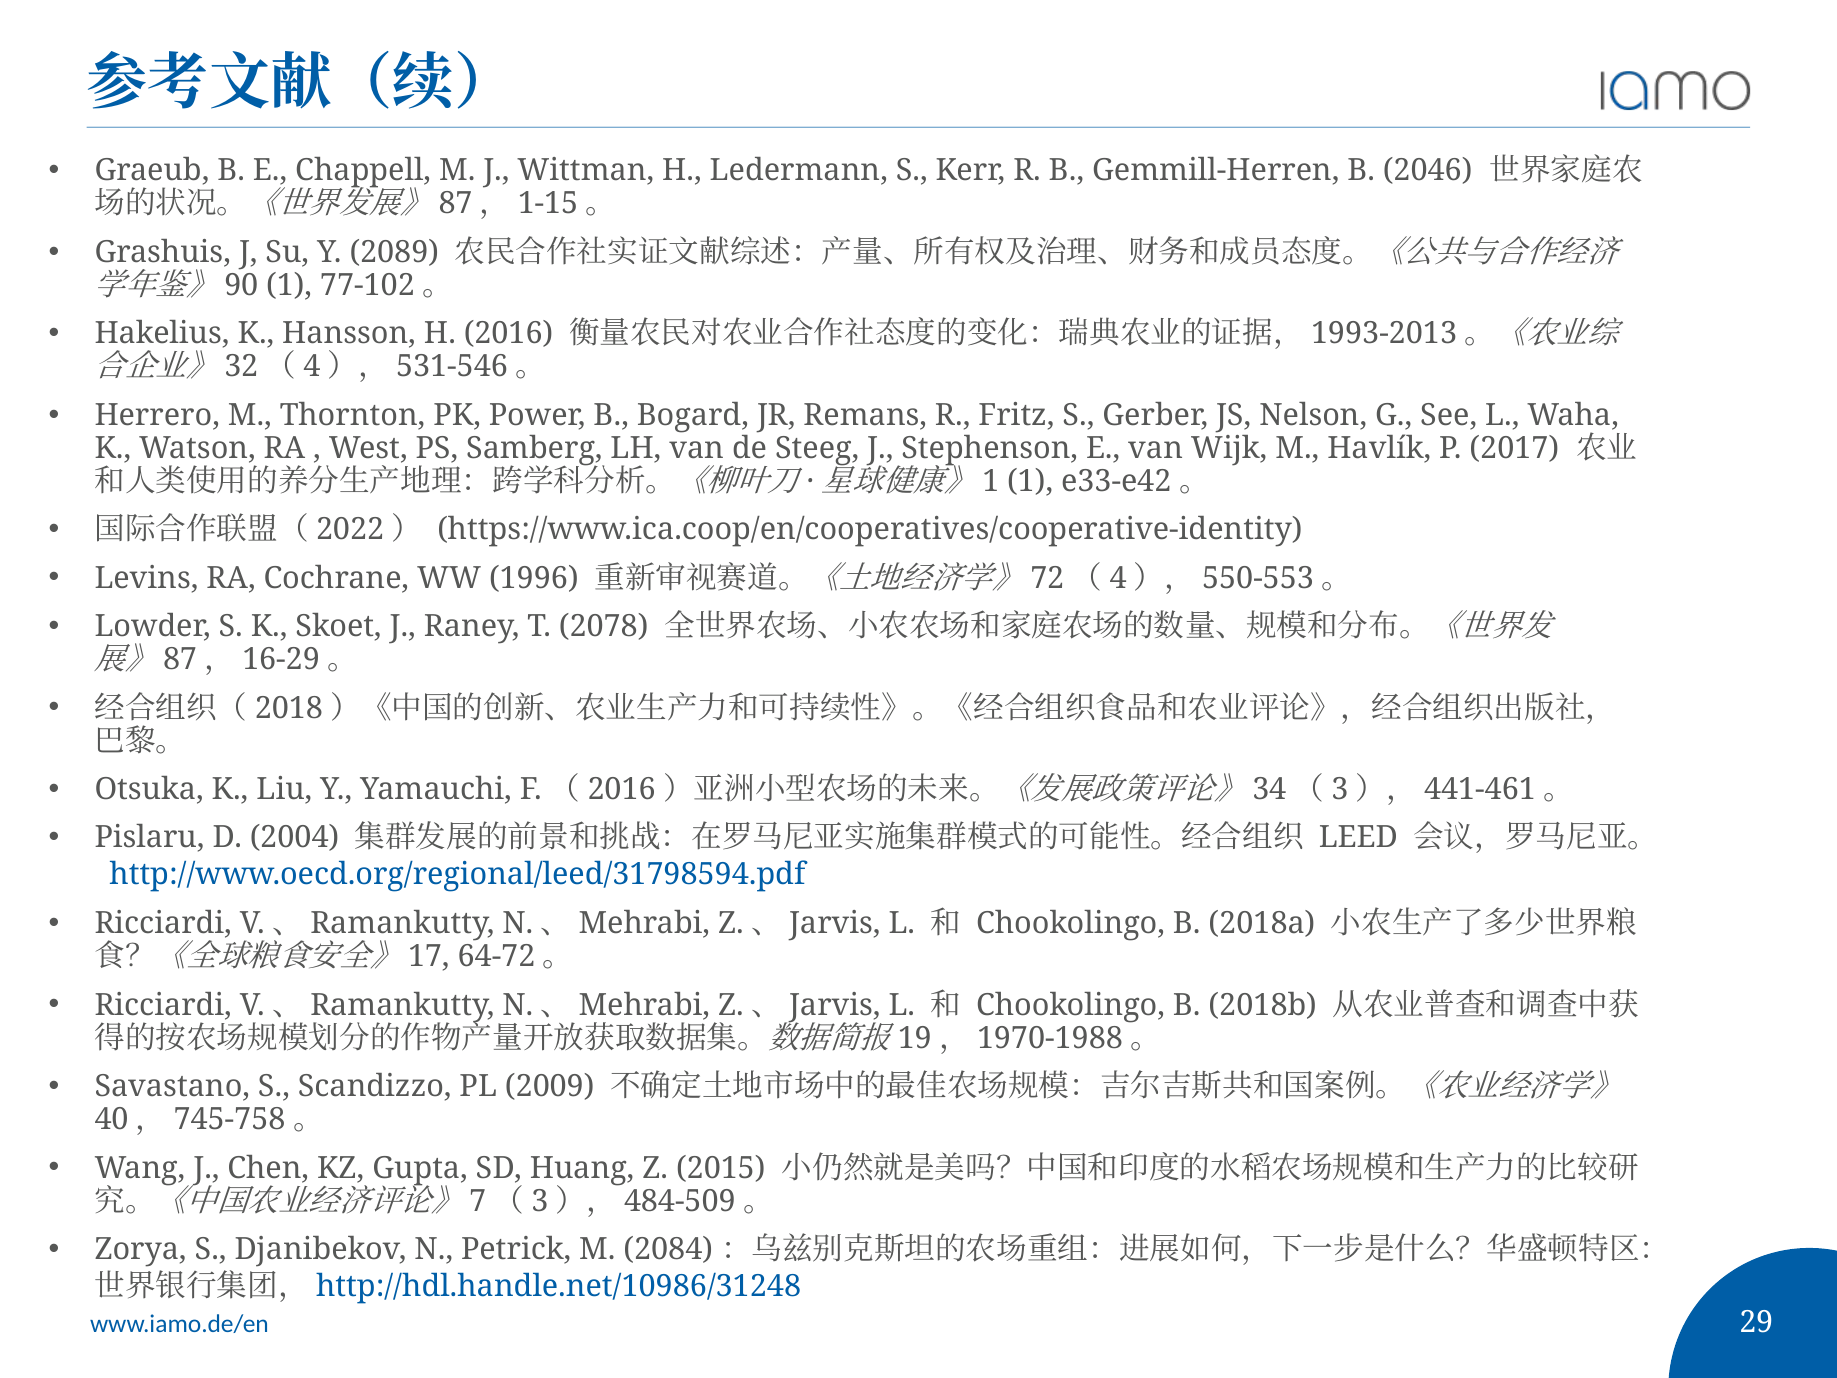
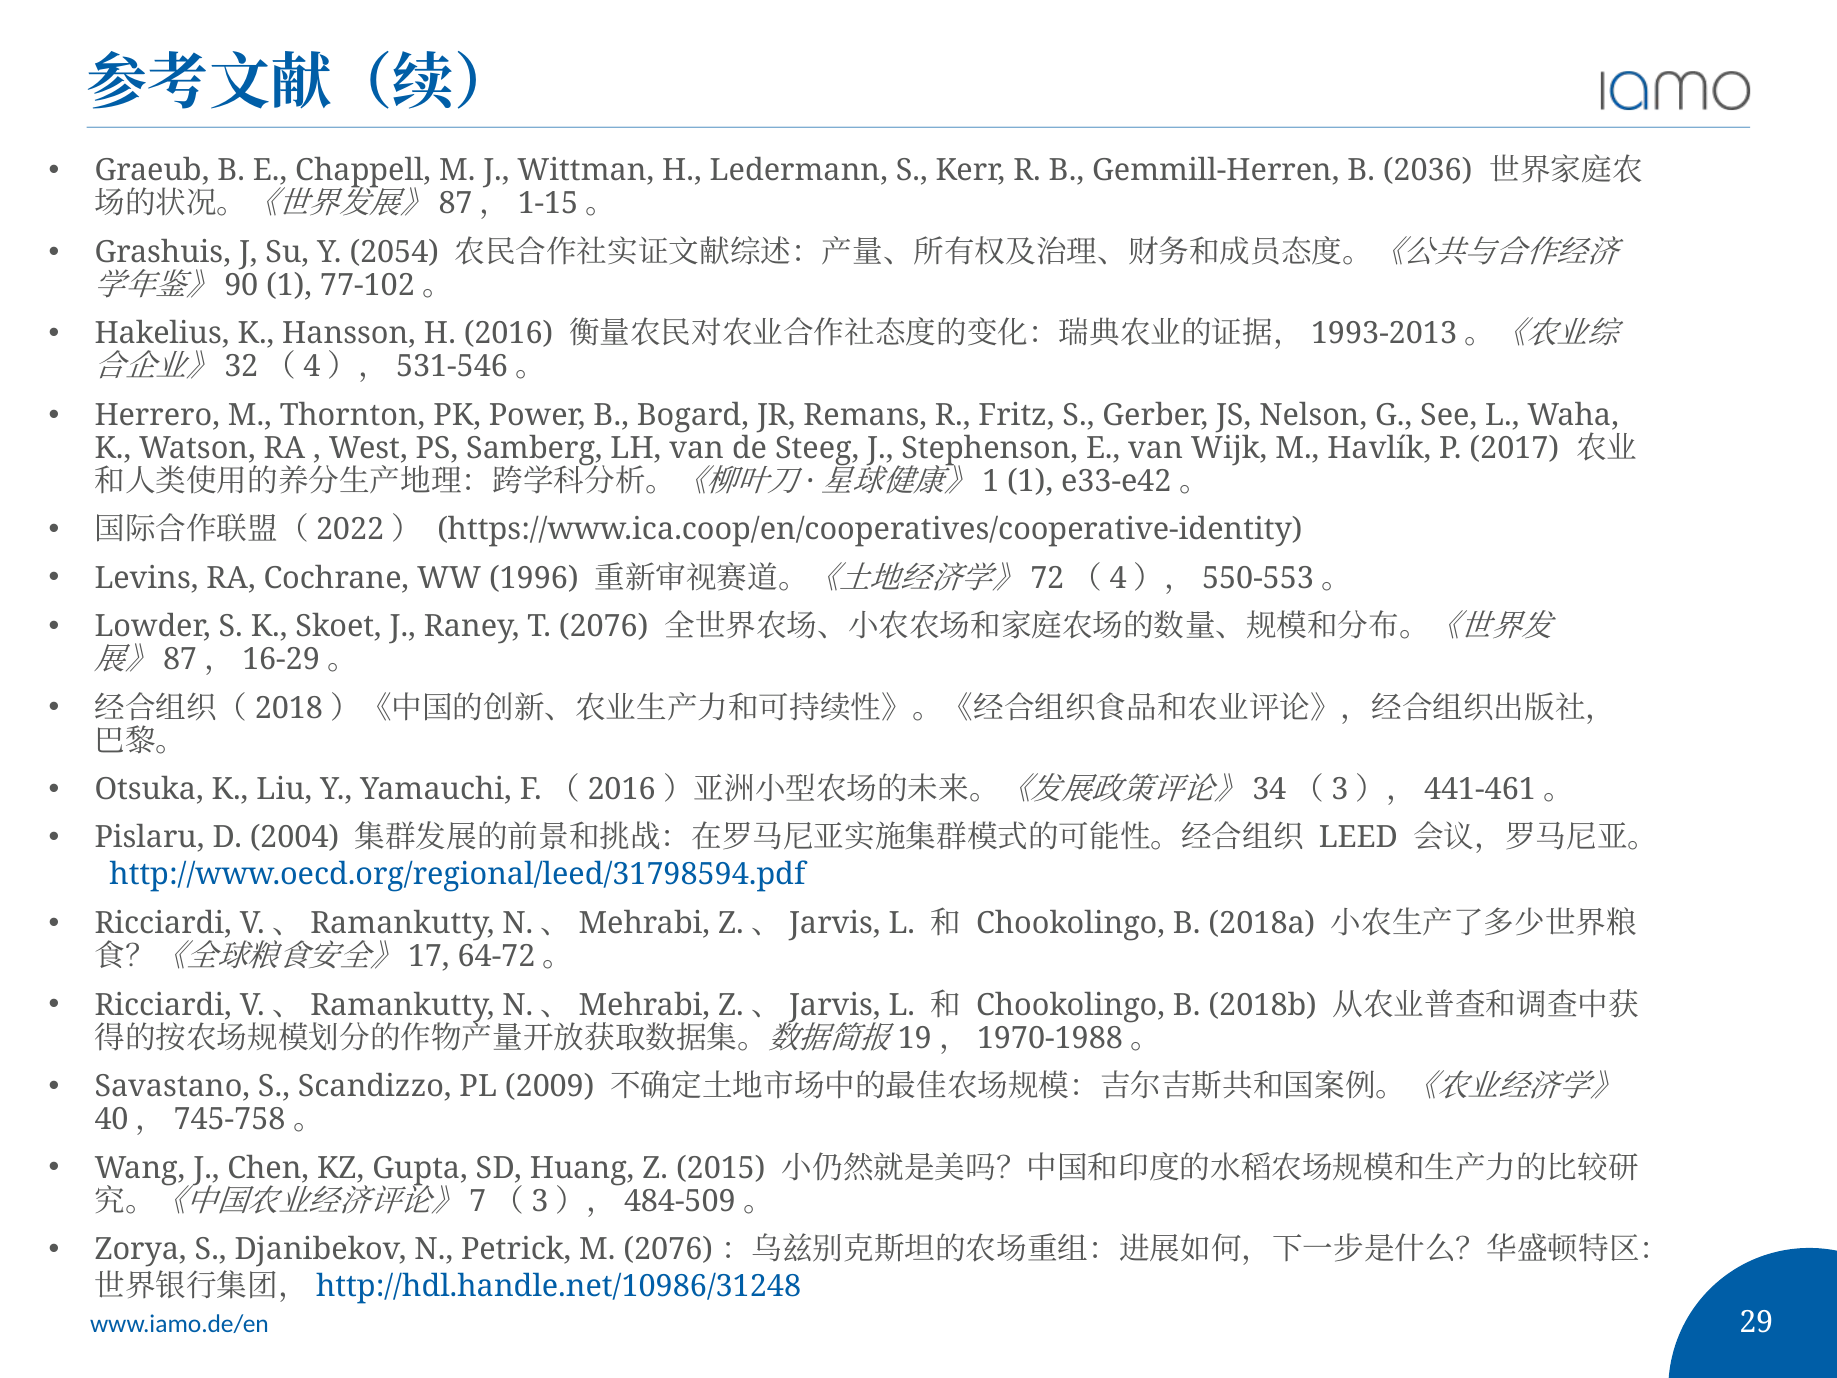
2046: 2046 -> 2036
2089: 2089 -> 2054
T 2078: 2078 -> 2076
M 2084: 2084 -> 2076
